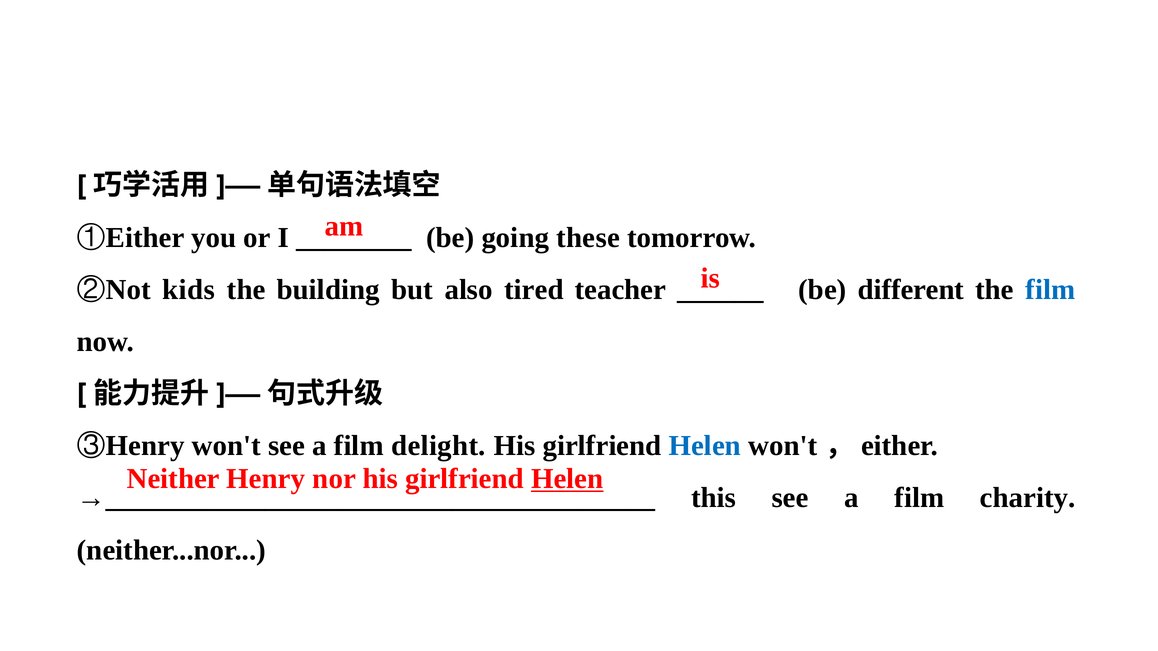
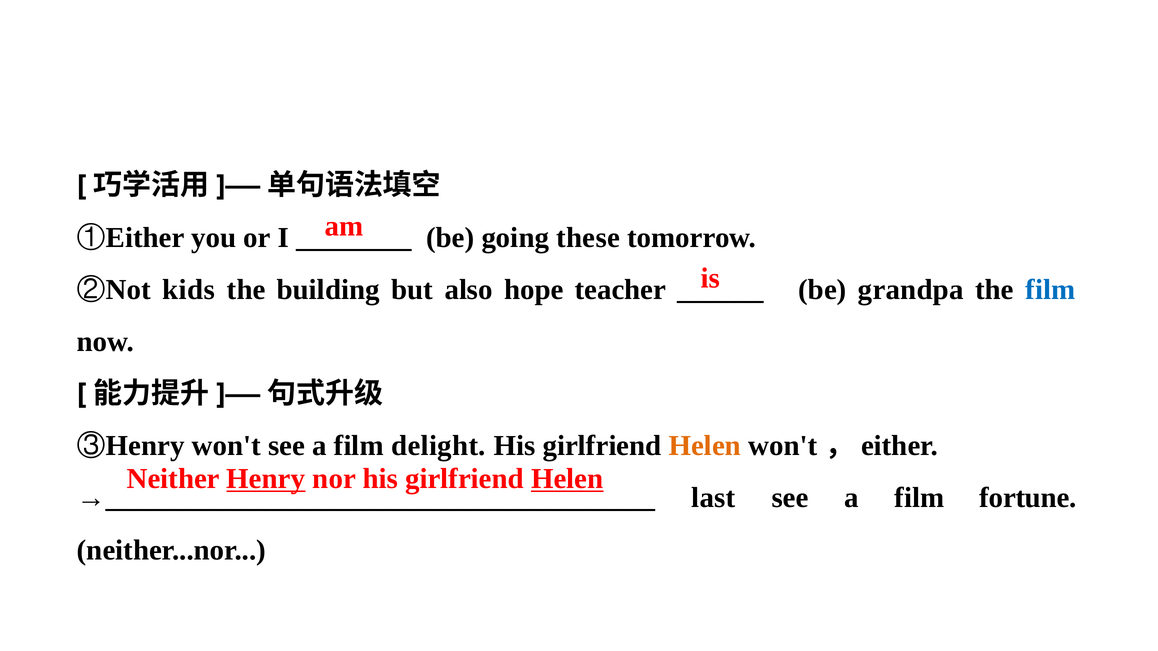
tired: tired -> hope
different: different -> grandpa
Helen at (705, 446) colour: blue -> orange
Henry underline: none -> present
this: this -> last
charity: charity -> fortune
